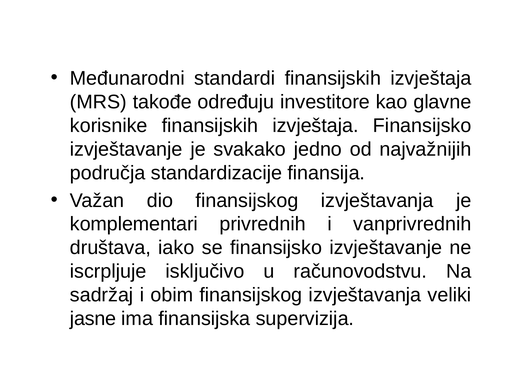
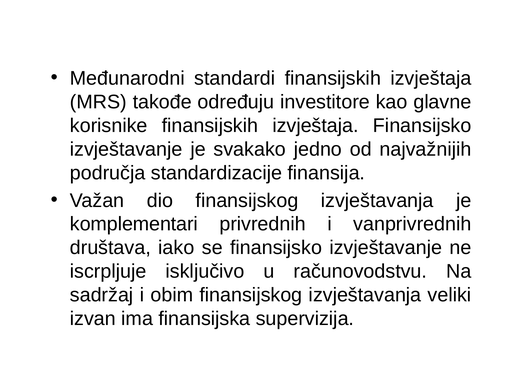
jasne: jasne -> izvan
